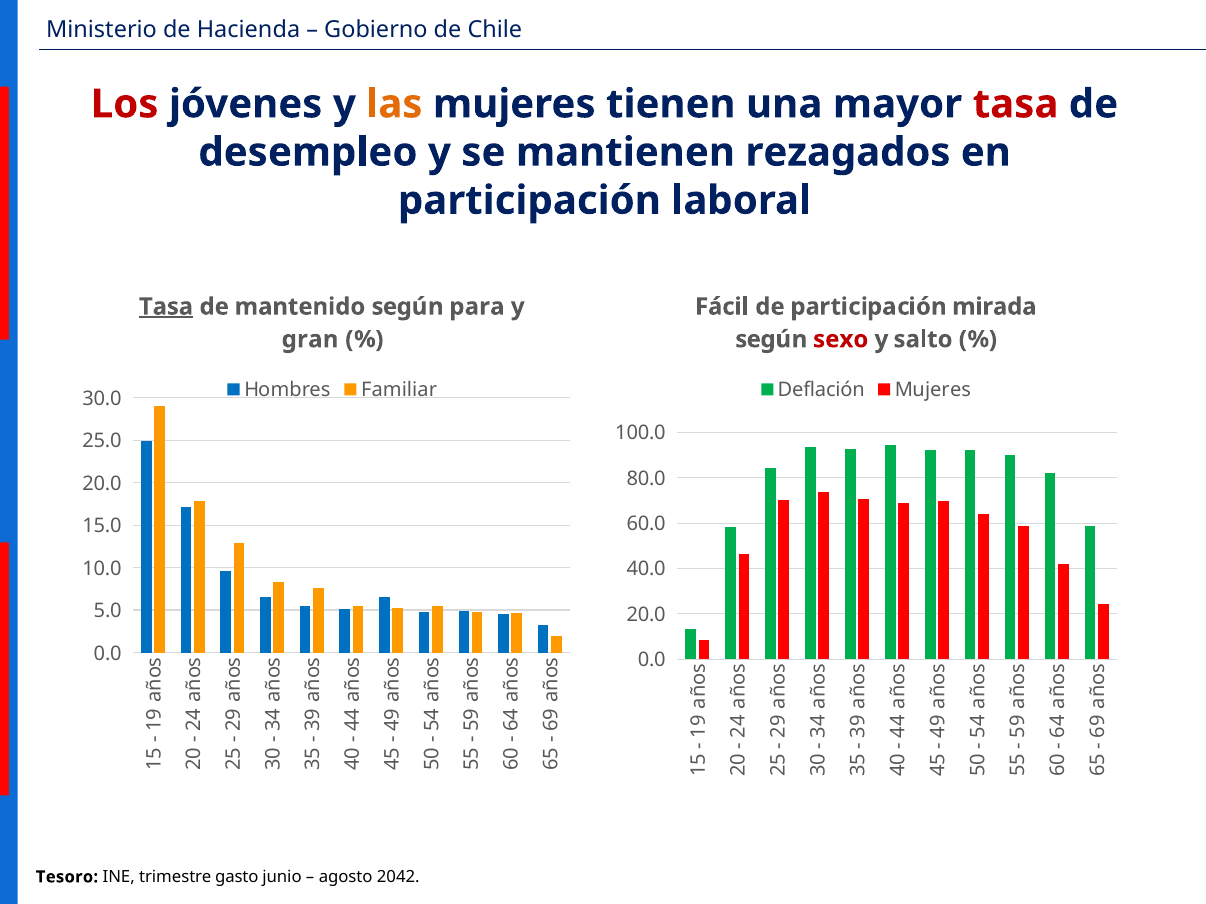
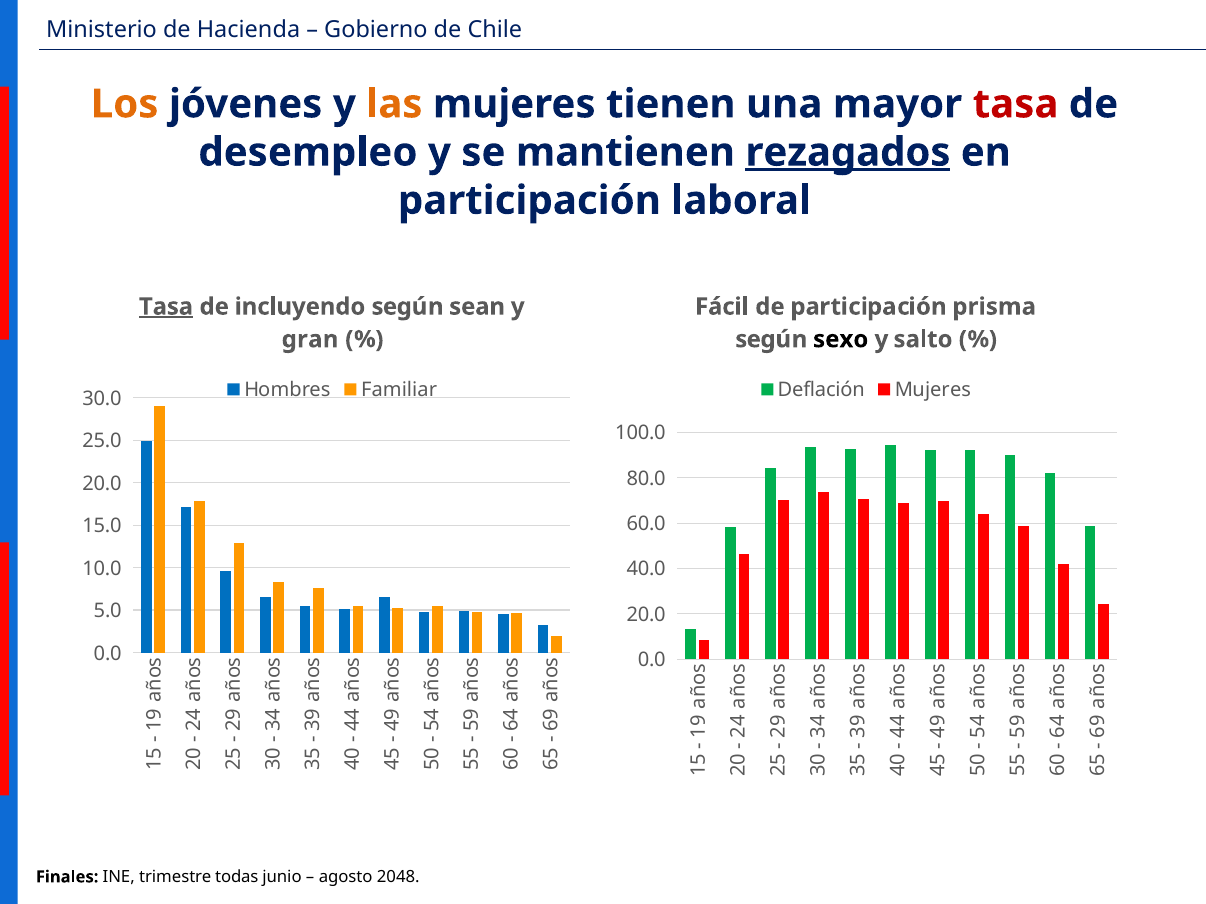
Los colour: red -> orange
rezagados underline: none -> present
mantenido: mantenido -> incluyendo
para: para -> sean
mirada: mirada -> prisma
sexo colour: red -> black
Tesoro: Tesoro -> Finales
gasto: gasto -> todas
2042: 2042 -> 2048
